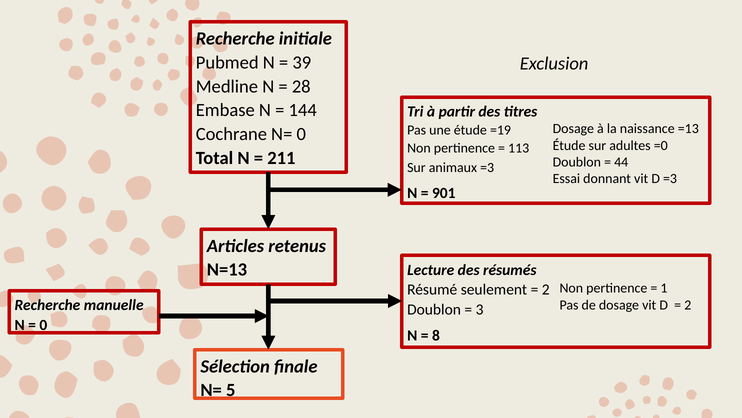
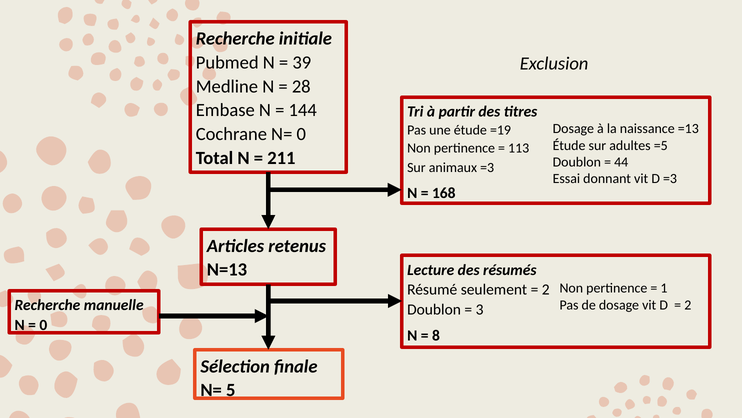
=0: =0 -> =5
901: 901 -> 168
